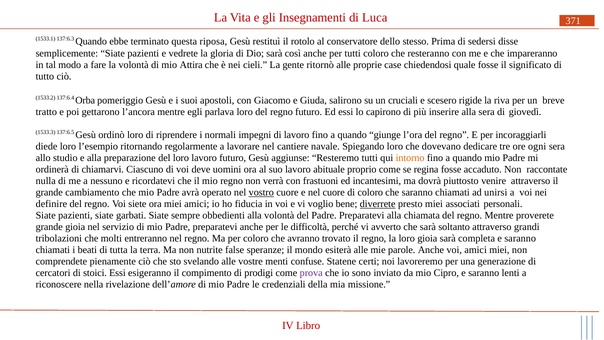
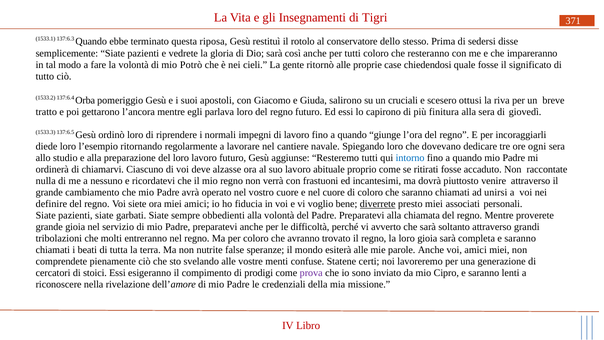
Luca: Luca -> Tigri
Attira: Attira -> Potrò
rigide: rigide -> ottusi
inserire: inserire -> finitura
intorno colour: orange -> blue
uomini: uomini -> alzasse
regina: regina -> ritirati
vostro underline: present -> none
